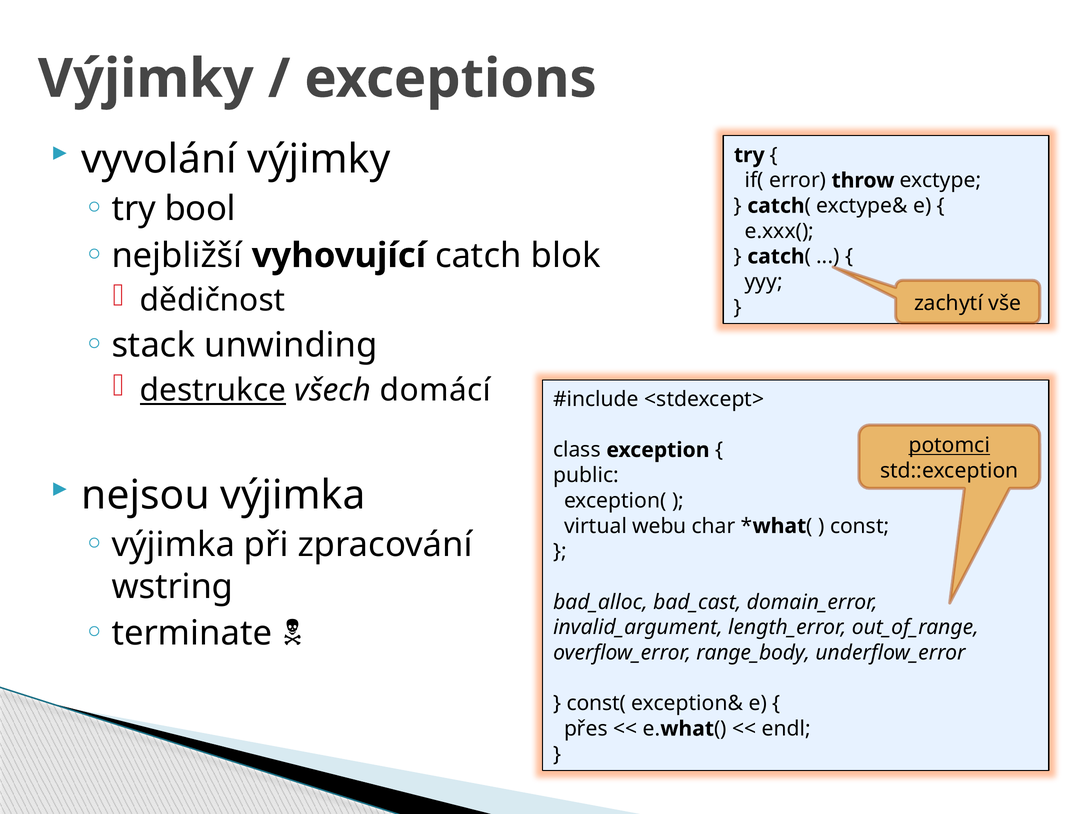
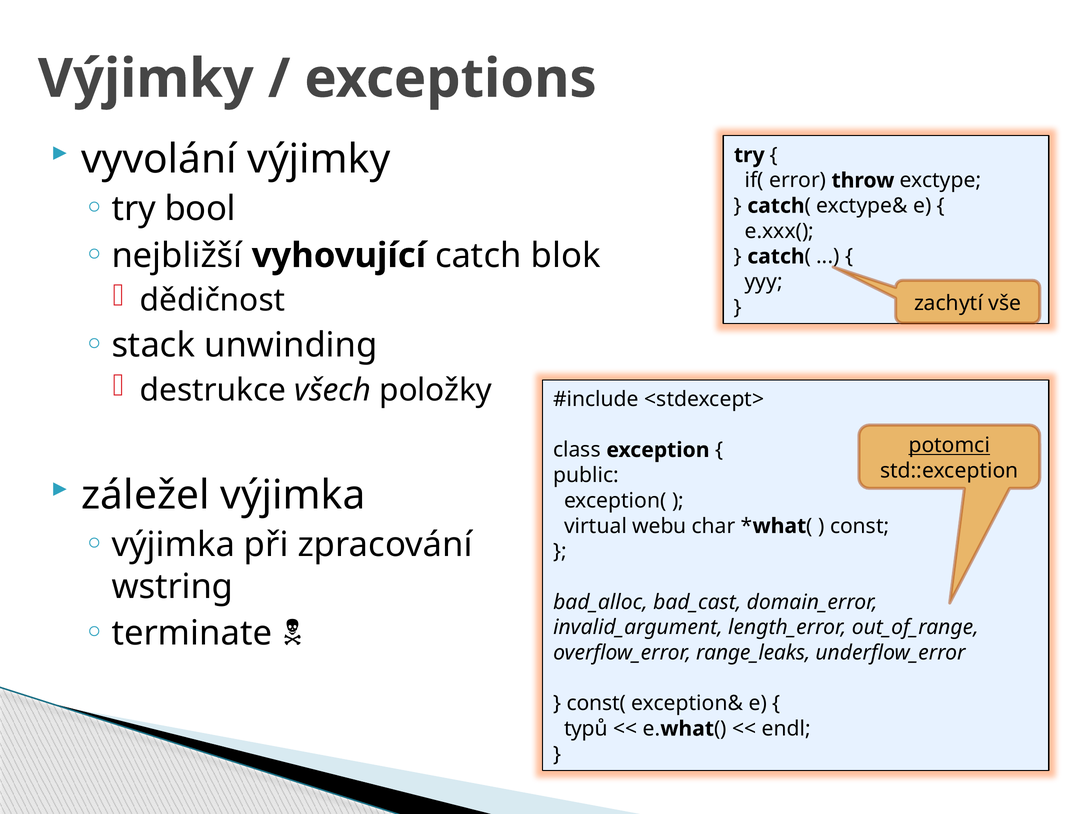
destrukce underline: present -> none
domácí: domácí -> položky
nejsou: nejsou -> záležel
range_body: range_body -> range_leaks
přes: přes -> typů
